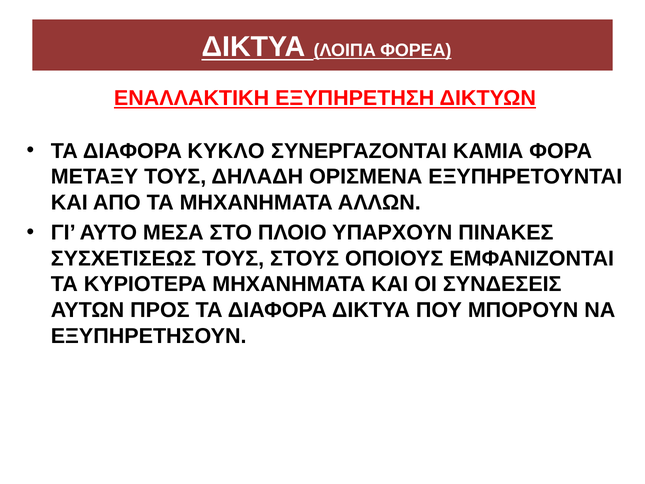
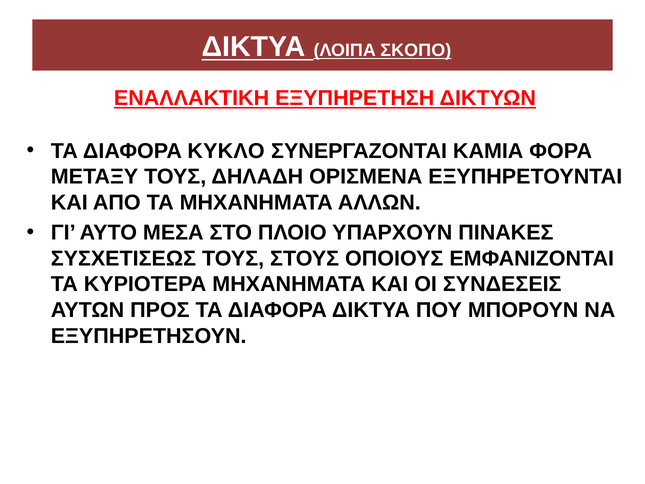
ΦΟΡΕΑ: ΦΟΡΕΑ -> ΣΚΟΠΟ
